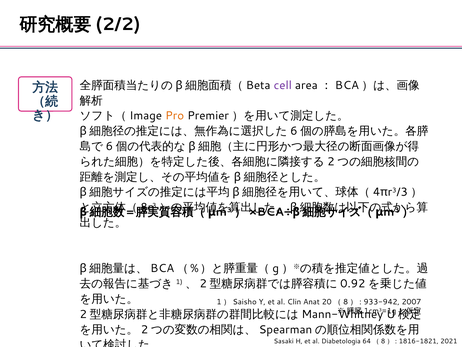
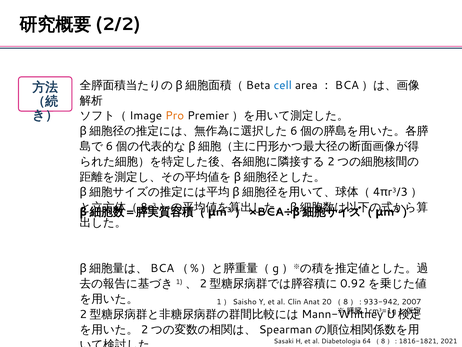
cell colour: purple -> blue
